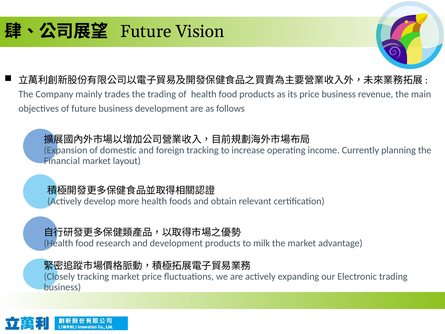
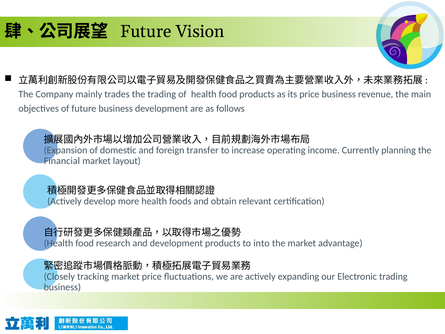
foreign tracking: tracking -> transfer
milk: milk -> into
